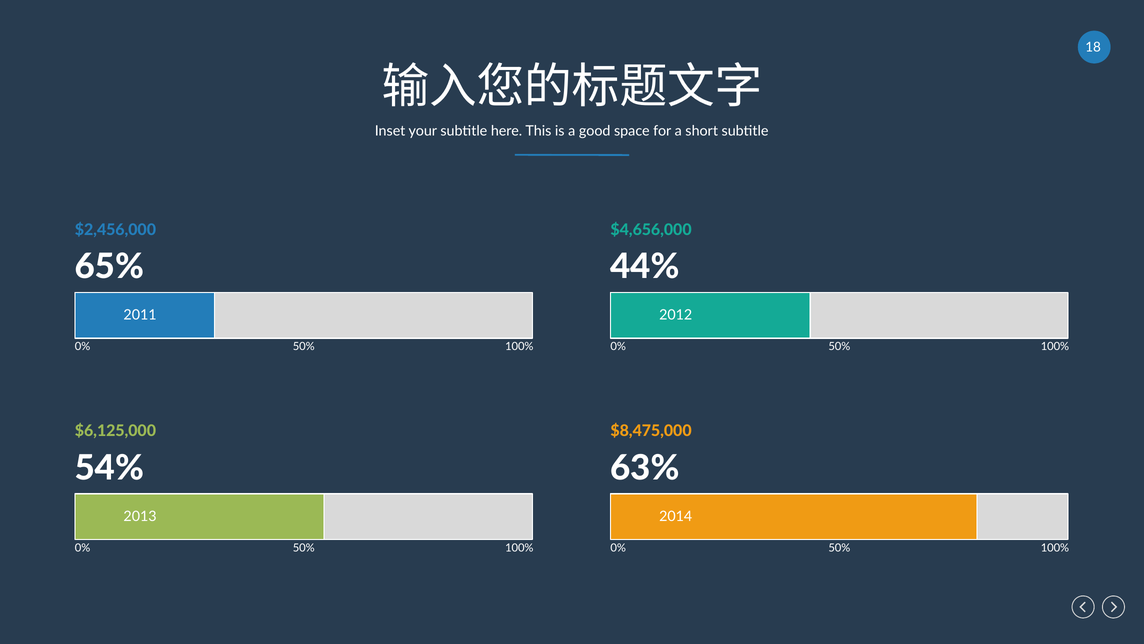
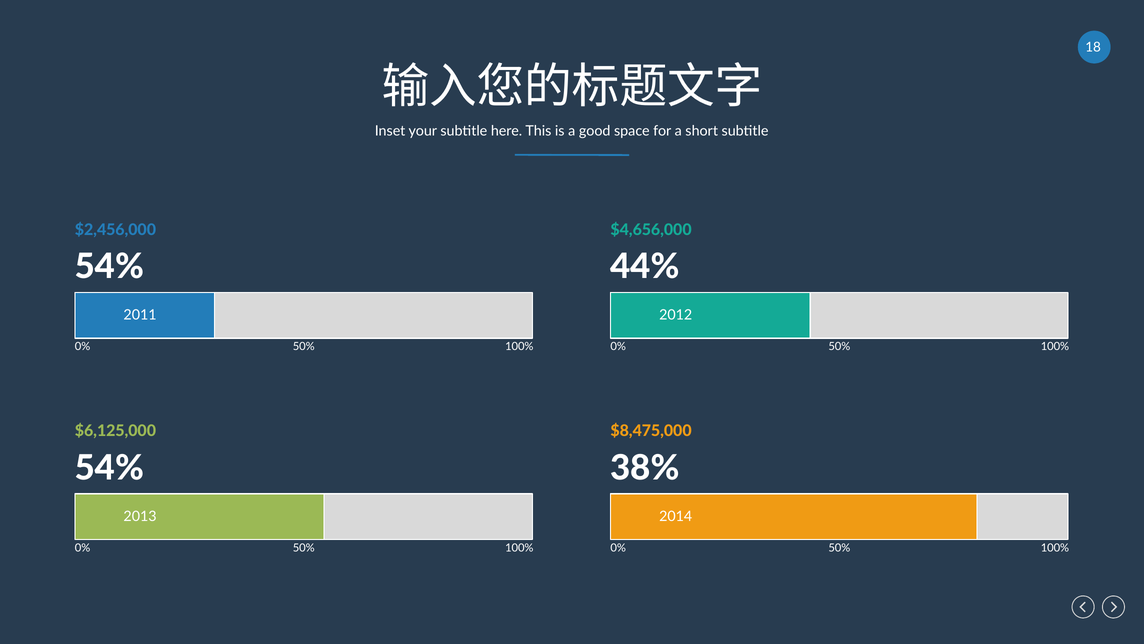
65% at (109, 267): 65% -> 54%
63%: 63% -> 38%
